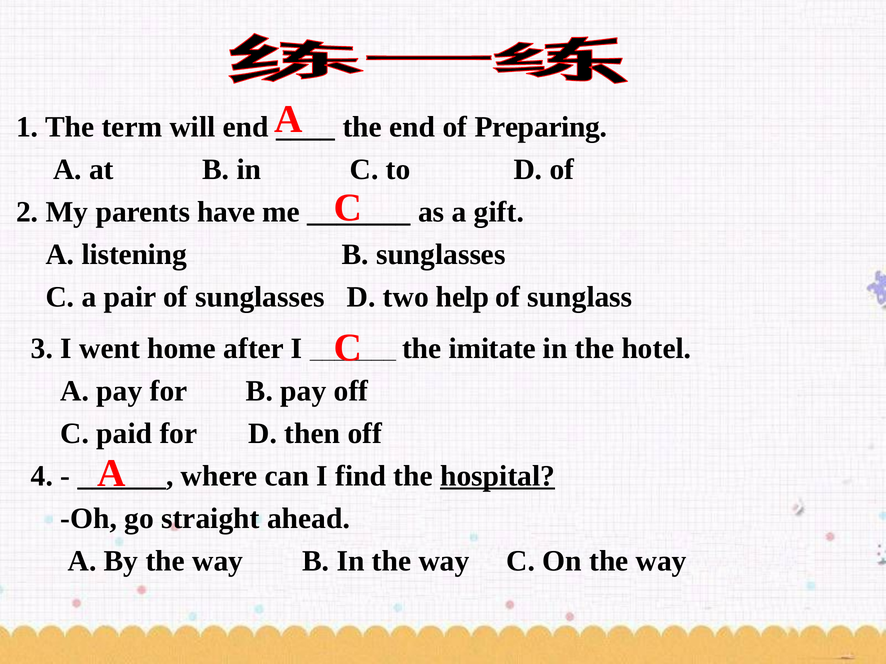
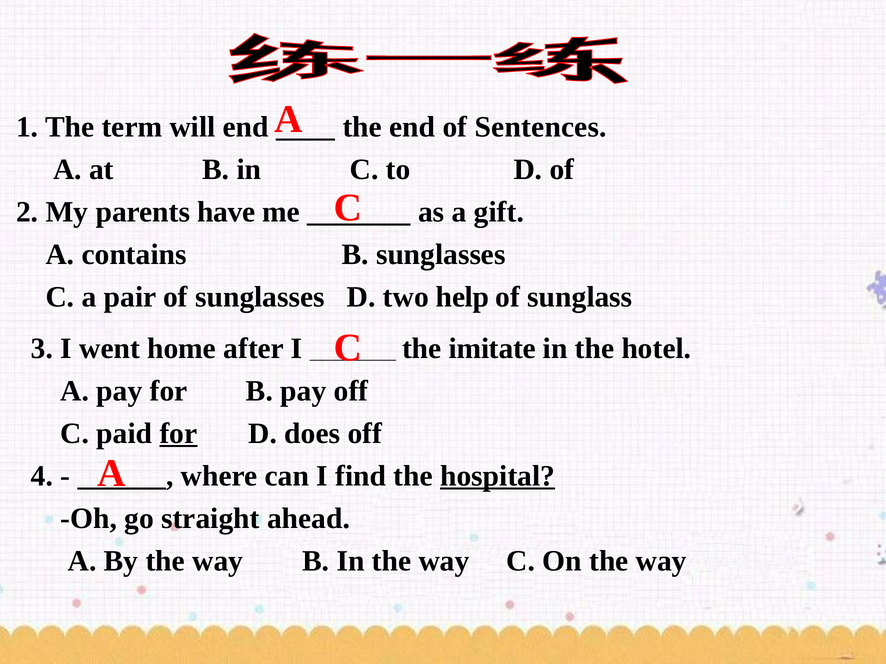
Preparing: Preparing -> Sentences
listening: listening -> contains
for at (178, 434) underline: none -> present
then: then -> does
